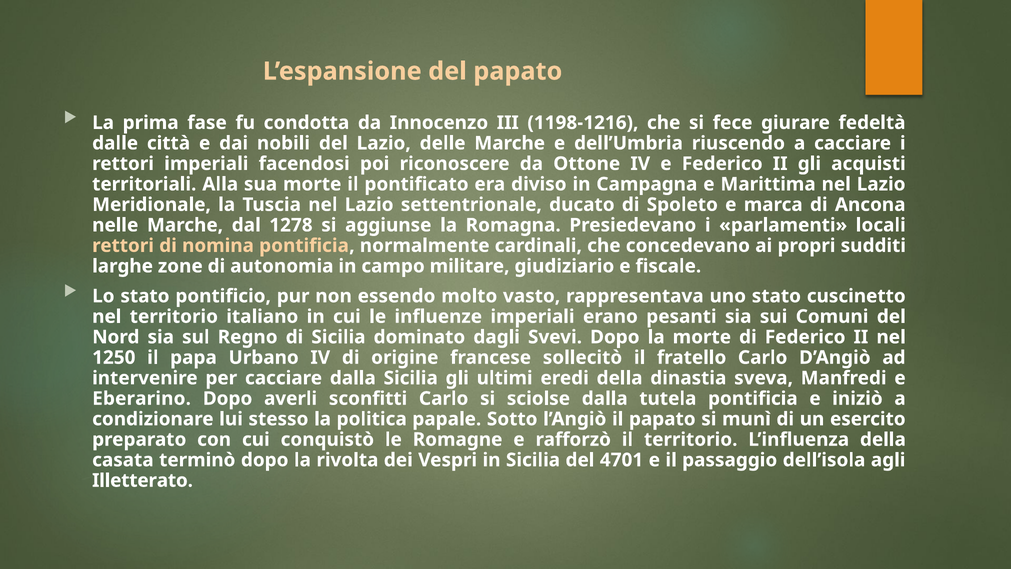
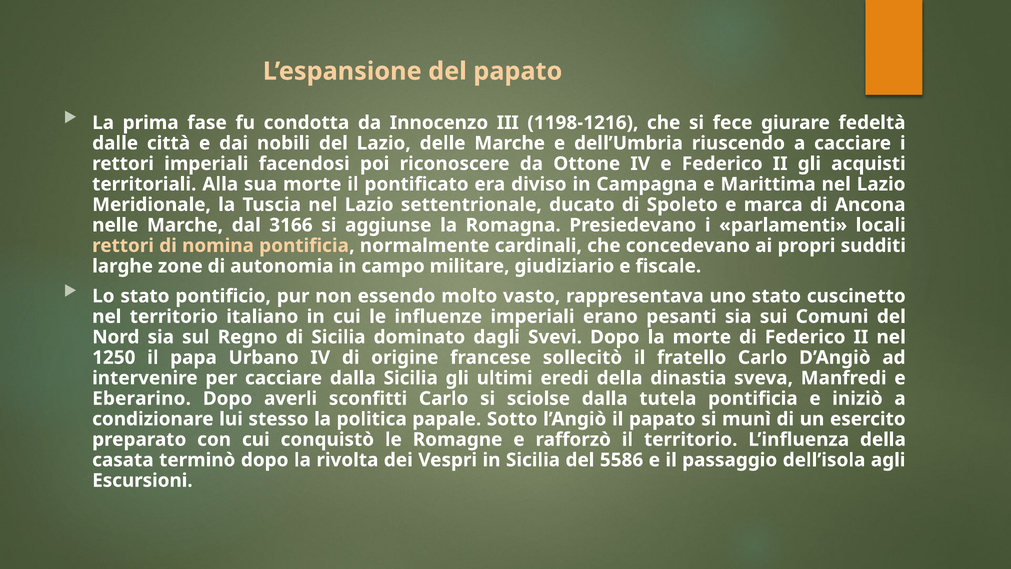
1278: 1278 -> 3166
4701: 4701 -> 5586
Illetterato: Illetterato -> Escursioni
